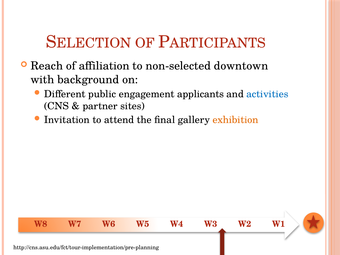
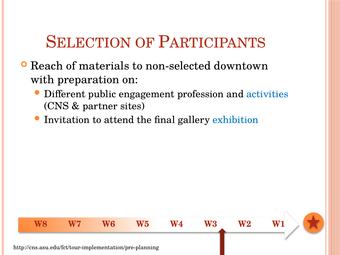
affiliation: affiliation -> materials
background: background -> preparation
applicants: applicants -> profession
exhibition colour: orange -> blue
